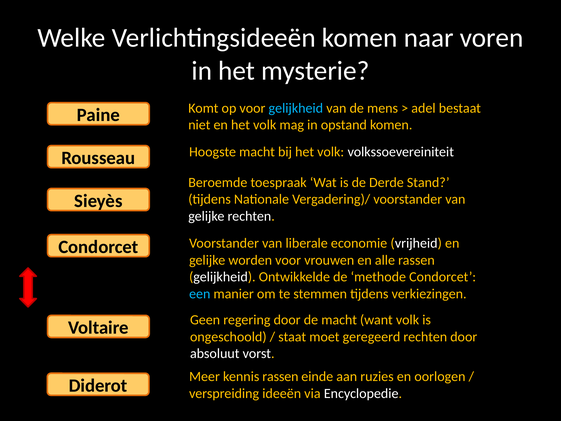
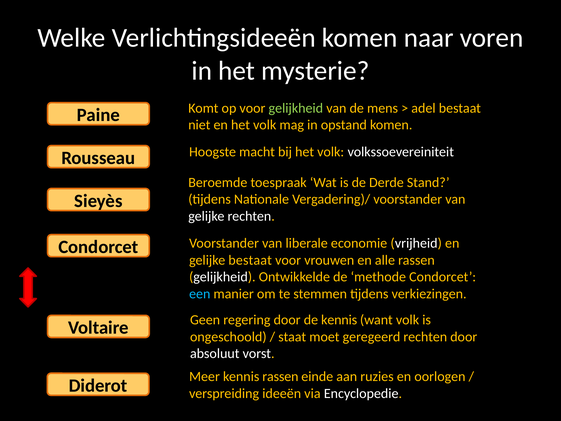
gelijkheid at (296, 108) colour: light blue -> light green
gelijke worden: worden -> bestaat
de macht: macht -> kennis
